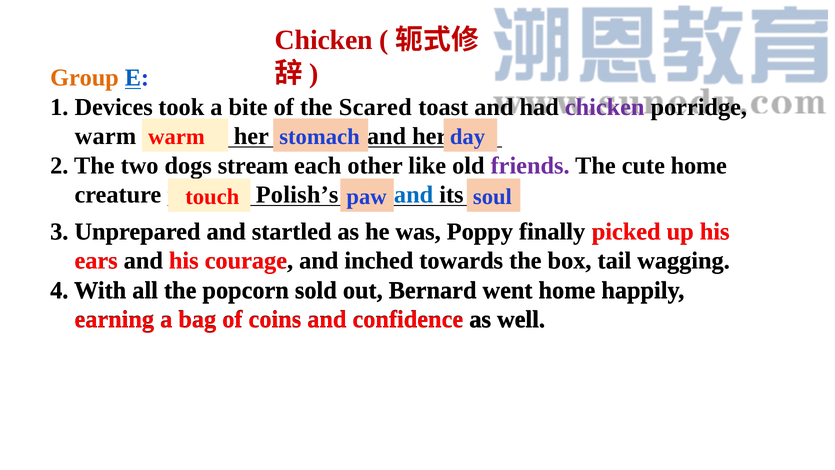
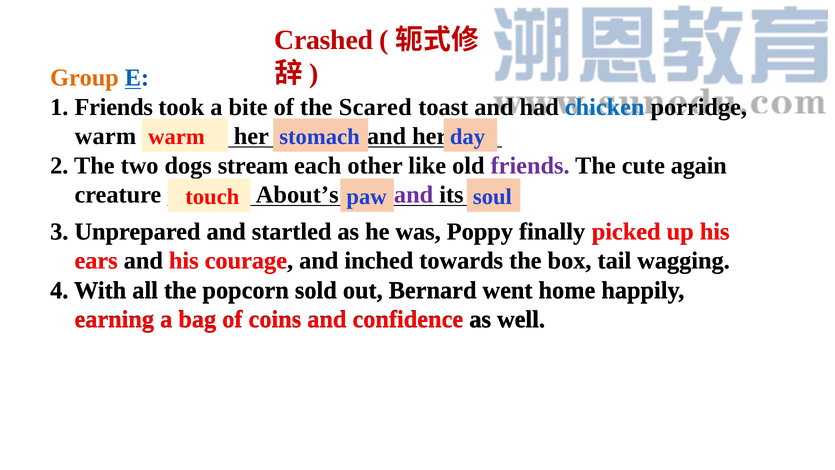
Chicken at (324, 40): Chicken -> Crashed
1 Devices: Devices -> Friends
chicken at (605, 107) colour: purple -> blue
cute home: home -> again
Polish’s: Polish’s -> About’s
and at (414, 195) colour: blue -> purple
